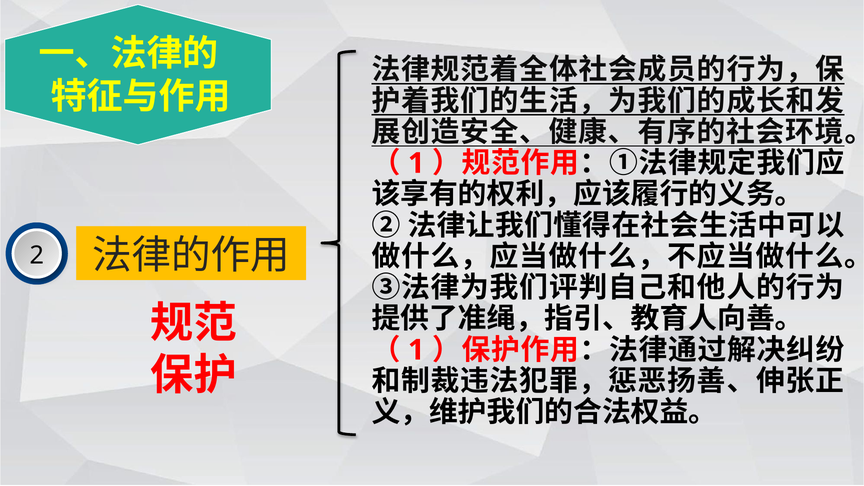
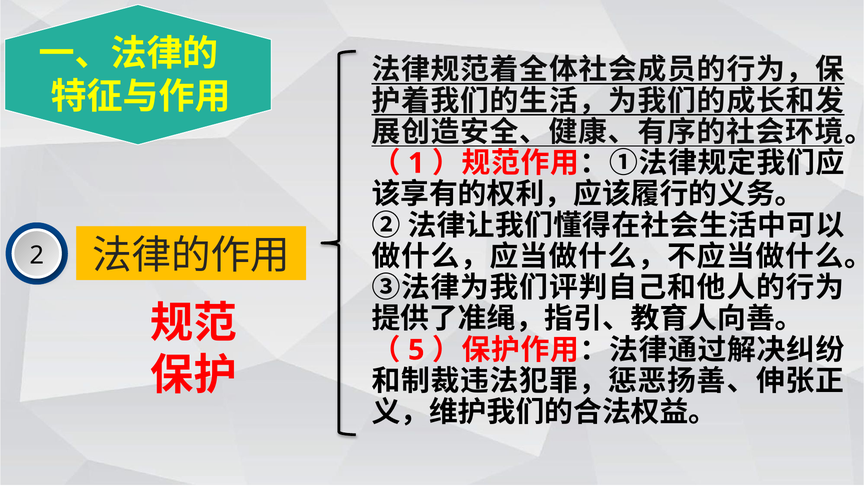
1 at (416, 350): 1 -> 5
